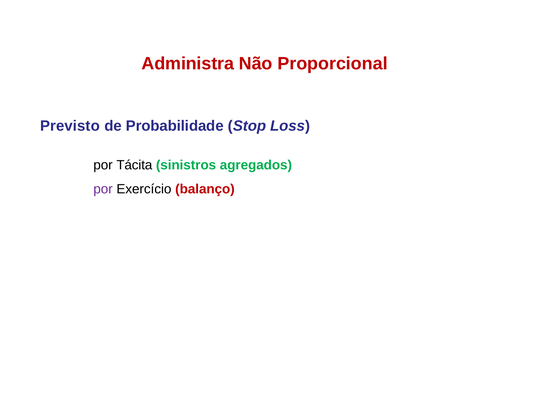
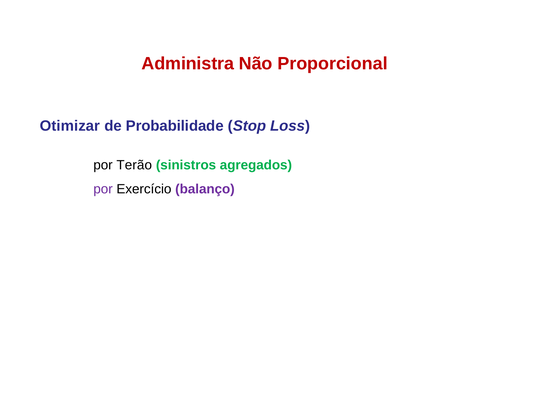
Previsto: Previsto -> Otimizar
Tácita: Tácita -> Terão
balanço colour: red -> purple
